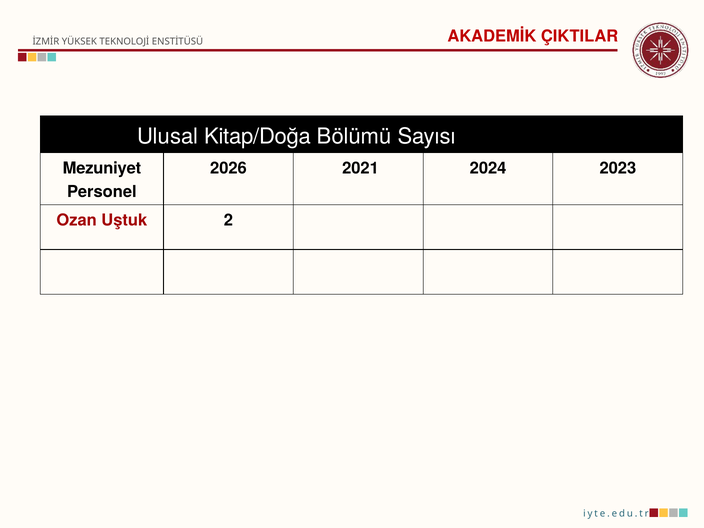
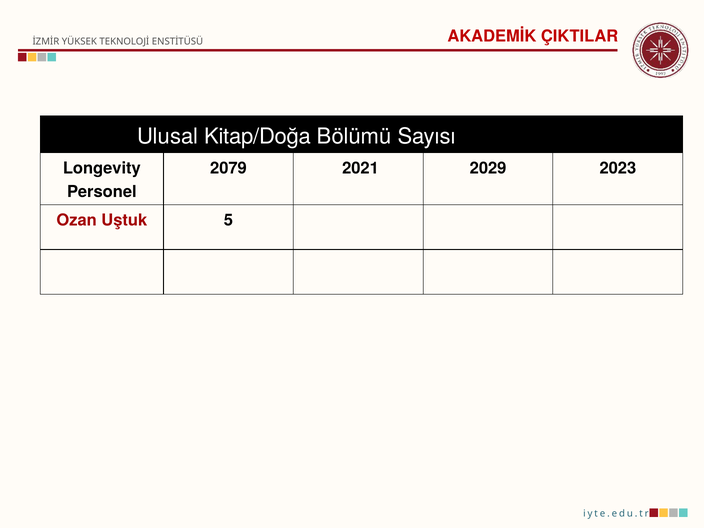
Mezuniyet: Mezuniyet -> Longevity
2026: 2026 -> 2079
2024: 2024 -> 2029
2: 2 -> 5
